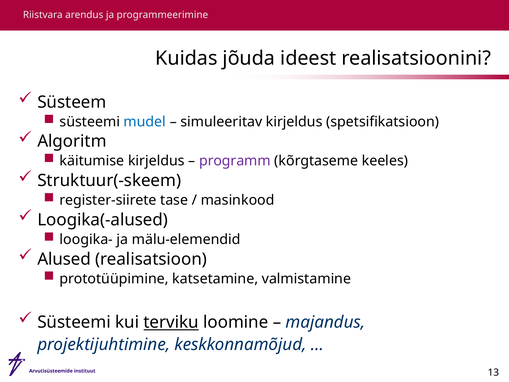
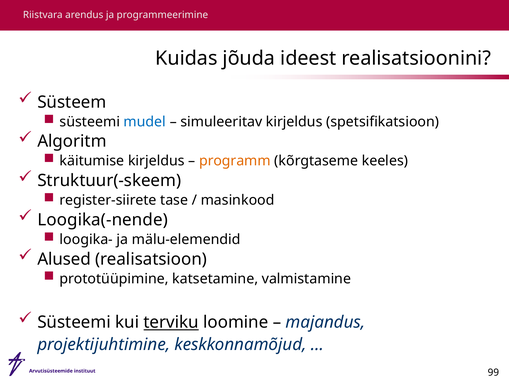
programm colour: purple -> orange
Loogika(-alused: Loogika(-alused -> Loogika(-nende
13: 13 -> 99
